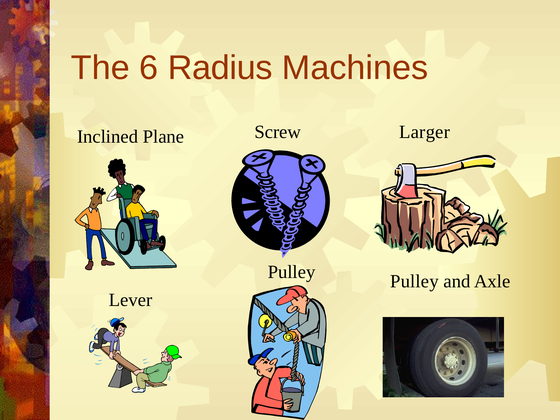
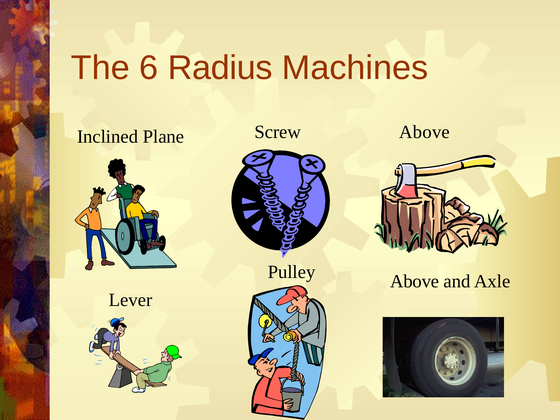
Larger at (425, 132): Larger -> Above
Pulley Pulley: Pulley -> Above
